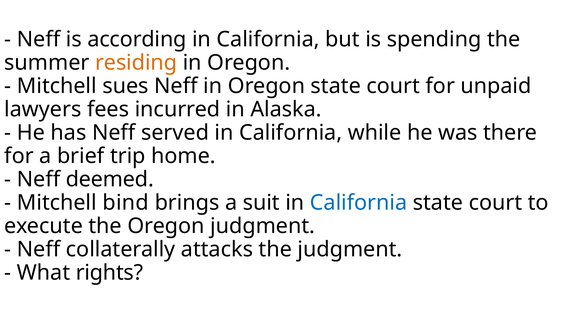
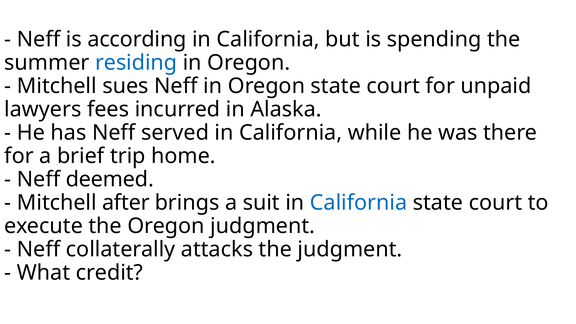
residing colour: orange -> blue
bind: bind -> after
rights: rights -> credit
